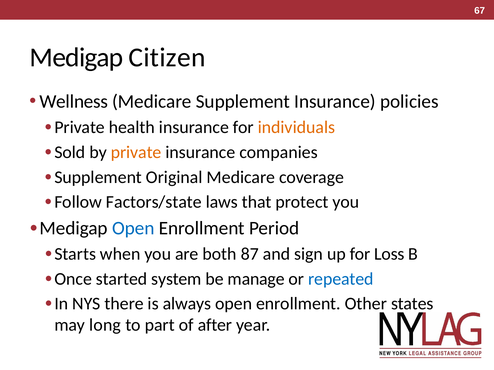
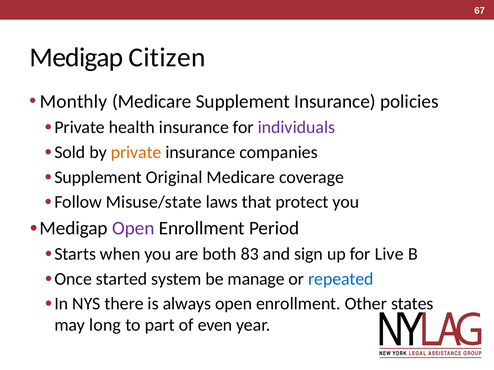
Wellness: Wellness -> Monthly
individuals colour: orange -> purple
Factors/state: Factors/state -> Misuse/state
Open at (133, 229) colour: blue -> purple
87: 87 -> 83
Loss: Loss -> Live
after: after -> even
